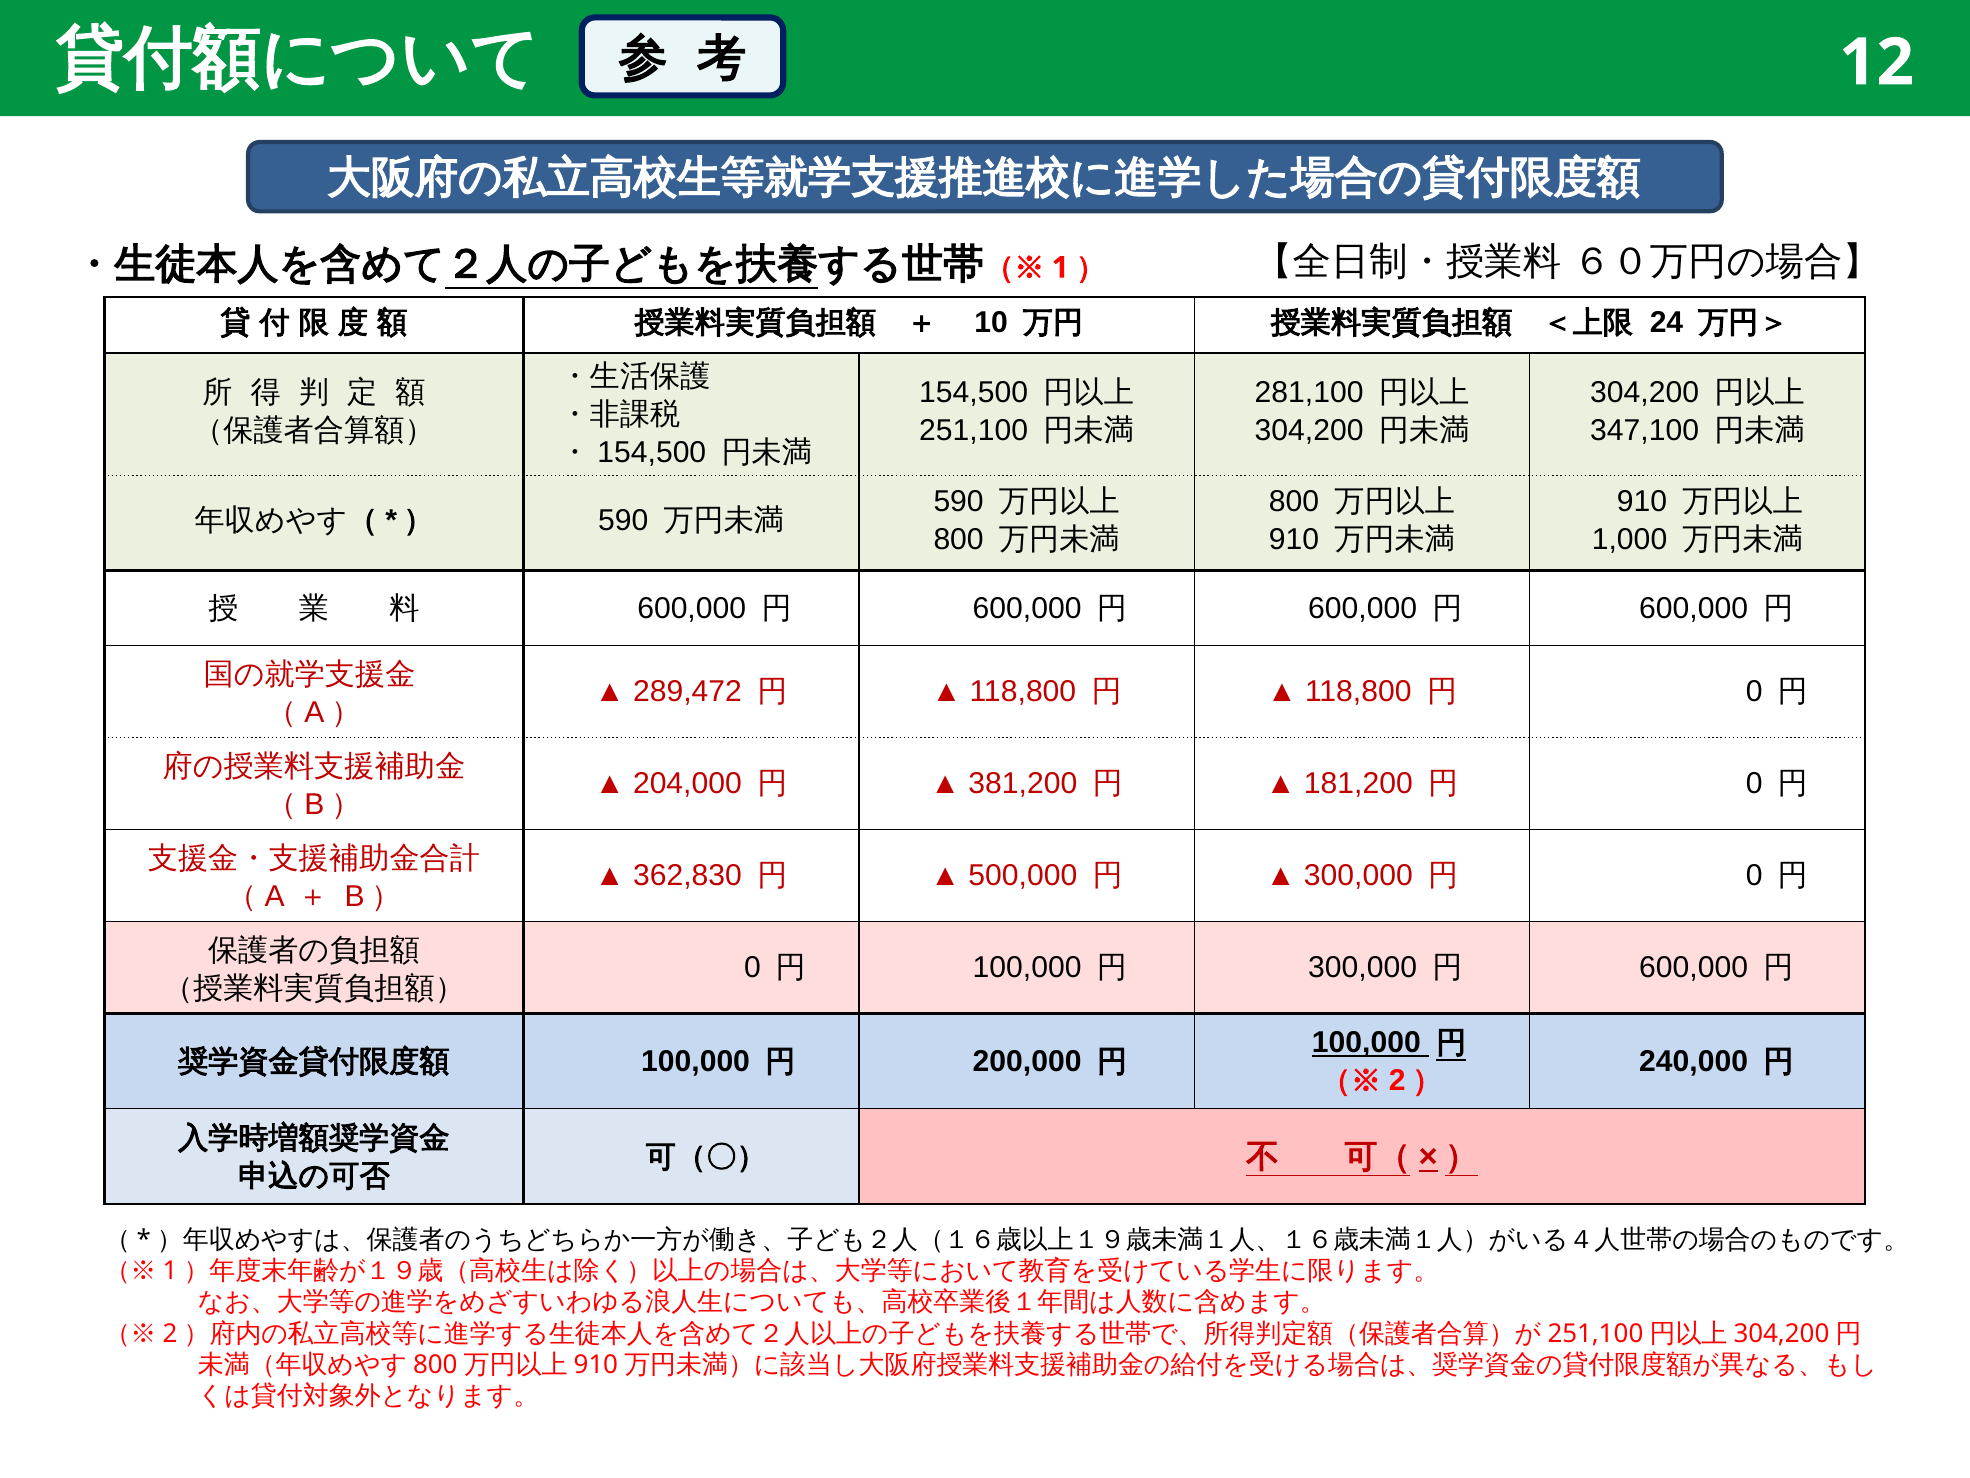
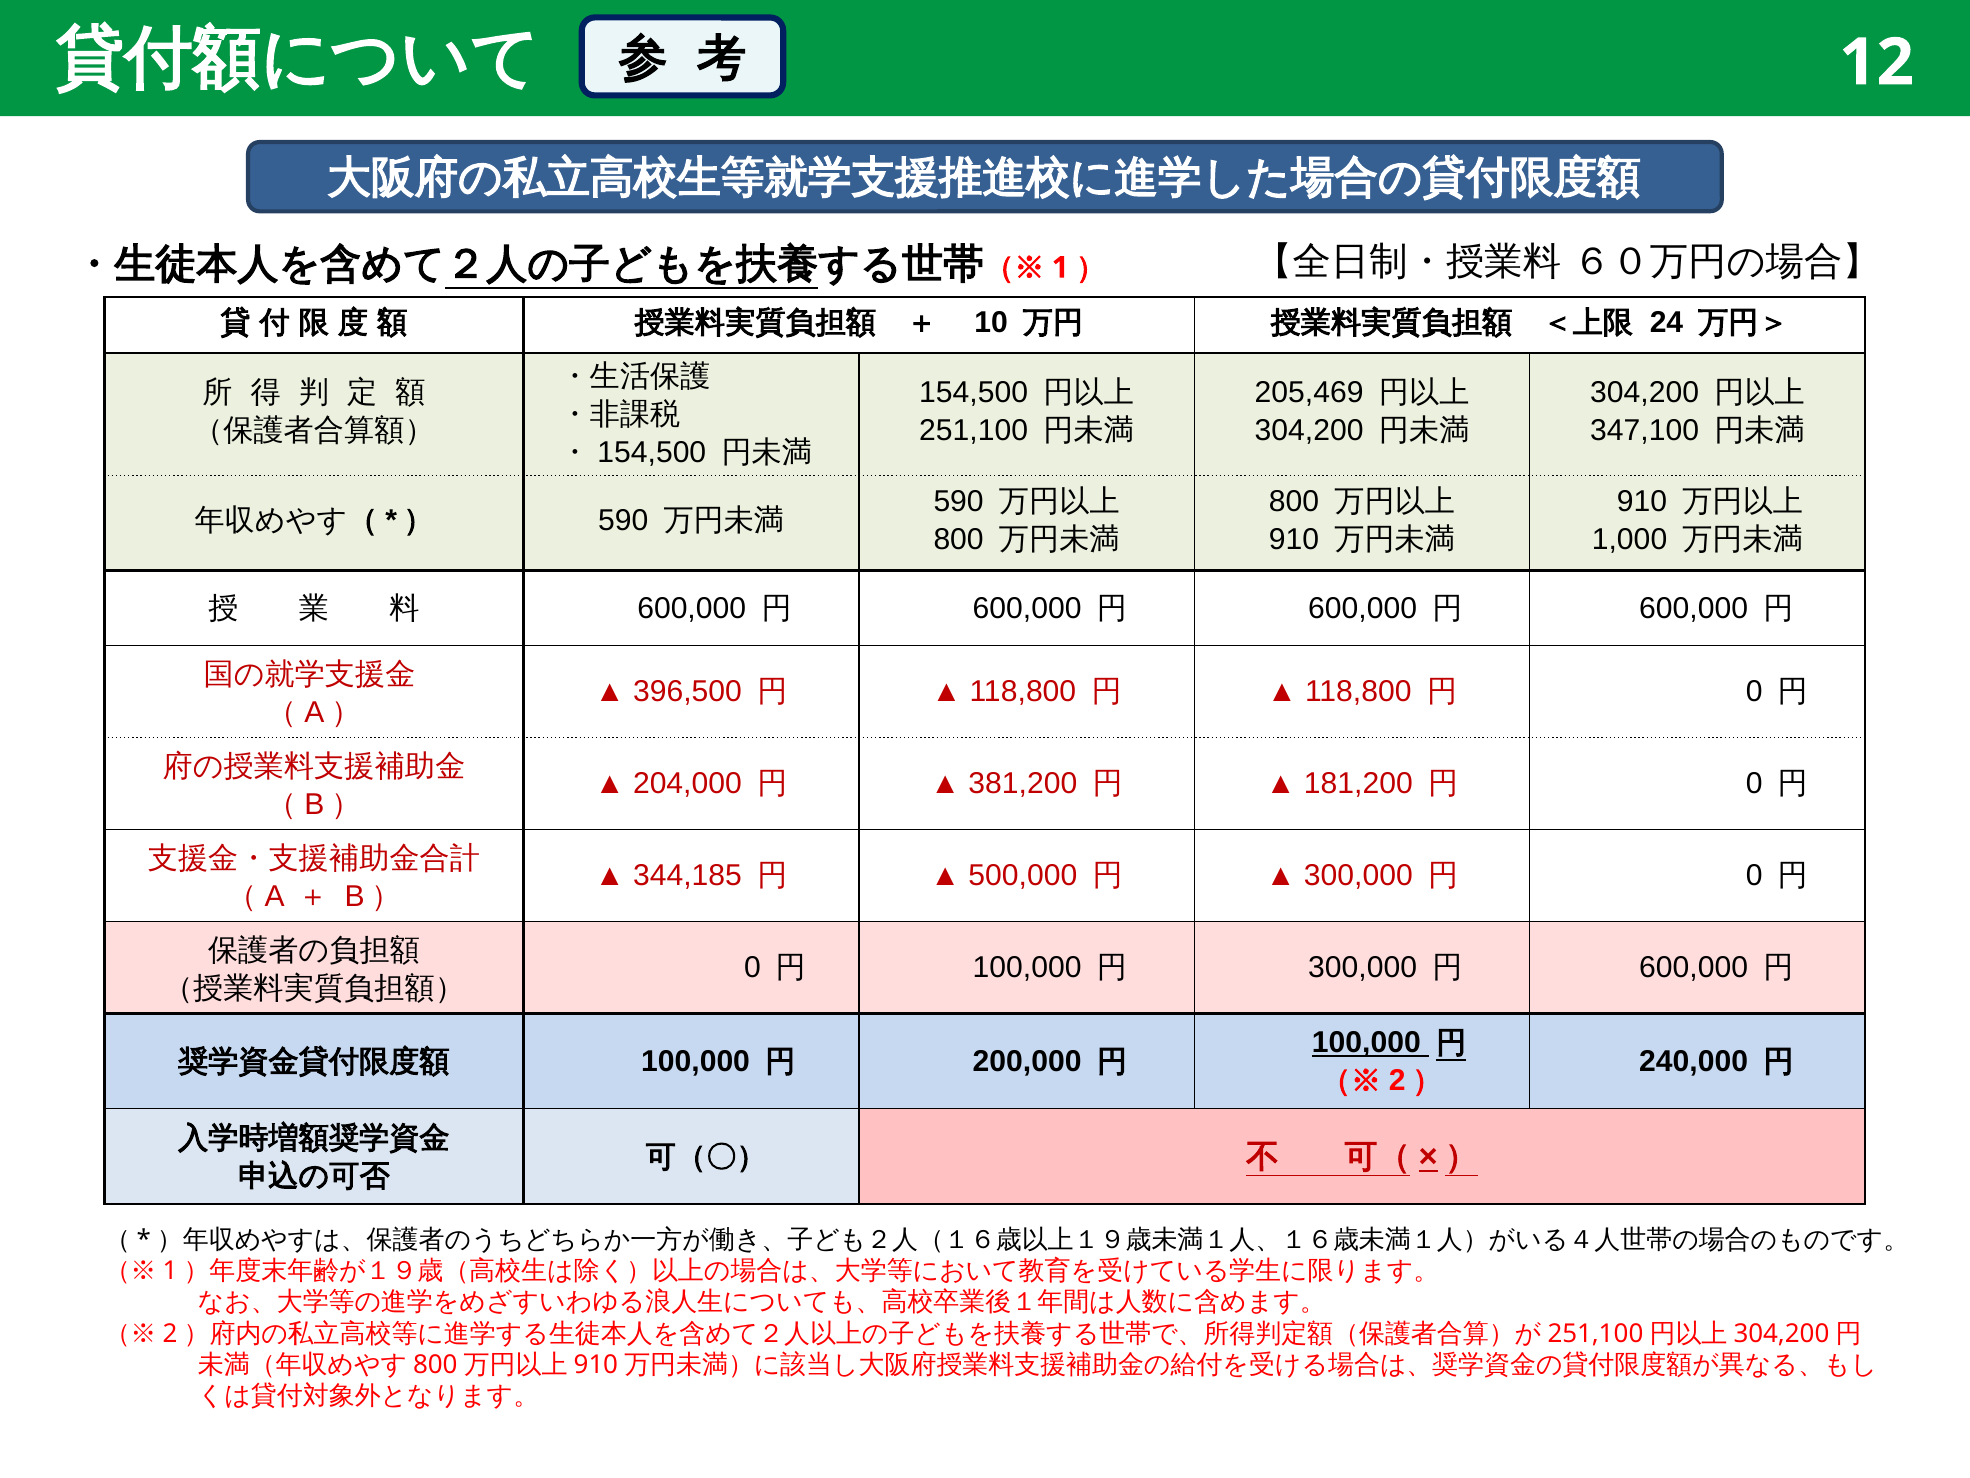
281,100: 281,100 -> 205,469
289,472: 289,472 -> 396,500
362,830: 362,830 -> 344,185
